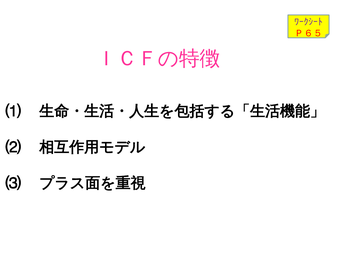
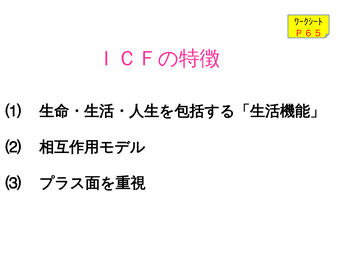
ﾜｰｸｼｰﾄ colour: purple -> black
